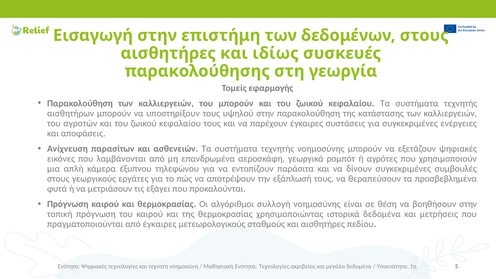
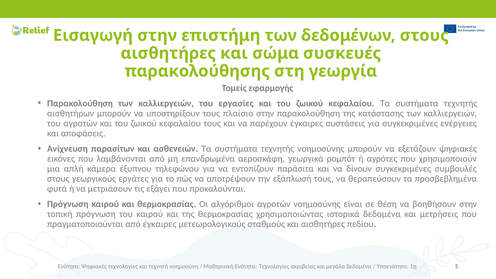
ιδίως: ιδίως -> σώμα
του μπορούν: μπορούν -> εργασίες
υψηλού: υψηλού -> πλαίσιο
αλγόριθμοι συλλογή: συλλογή -> αγροτών
